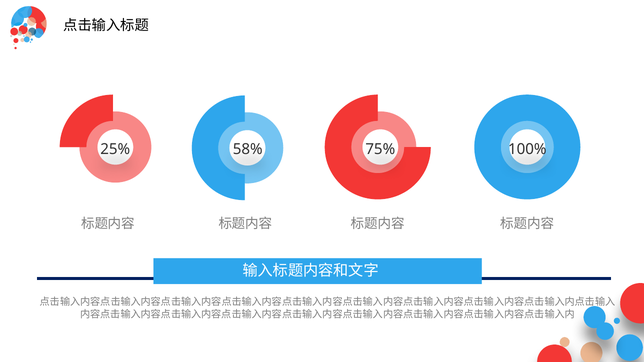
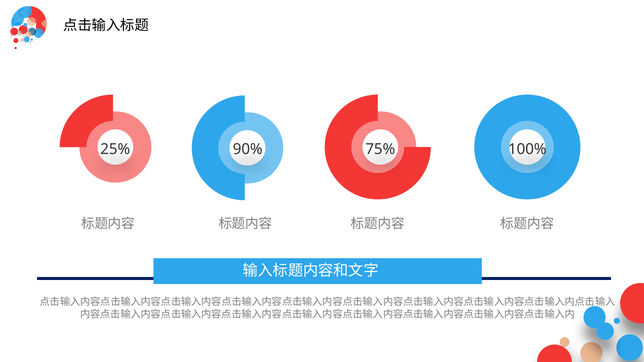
58%: 58% -> 90%
